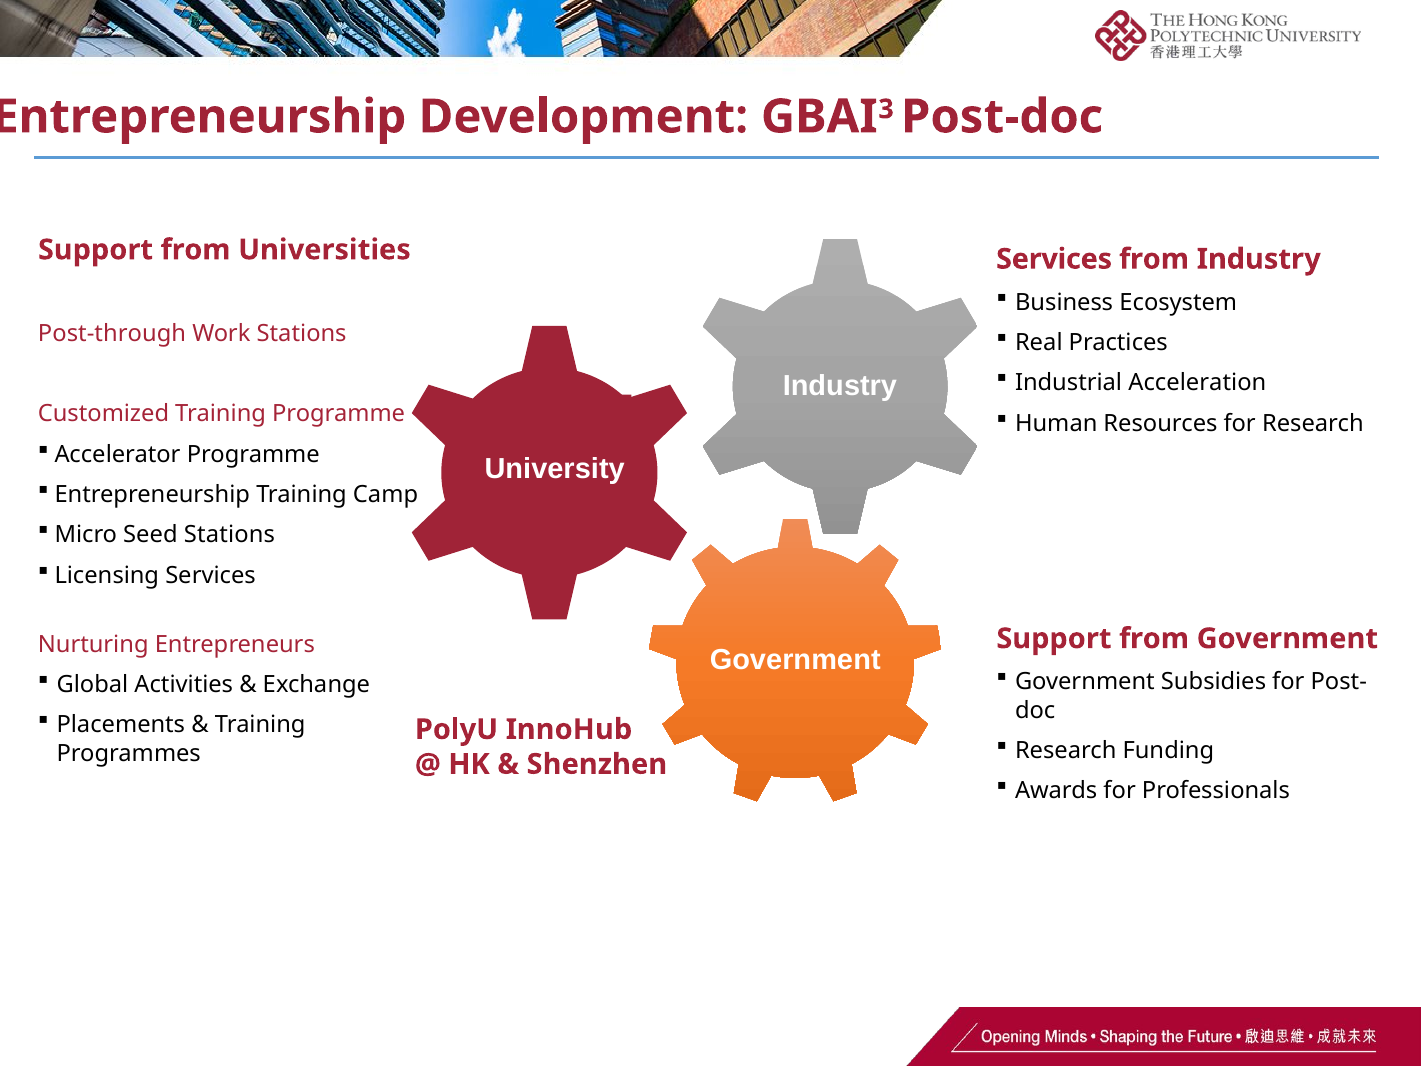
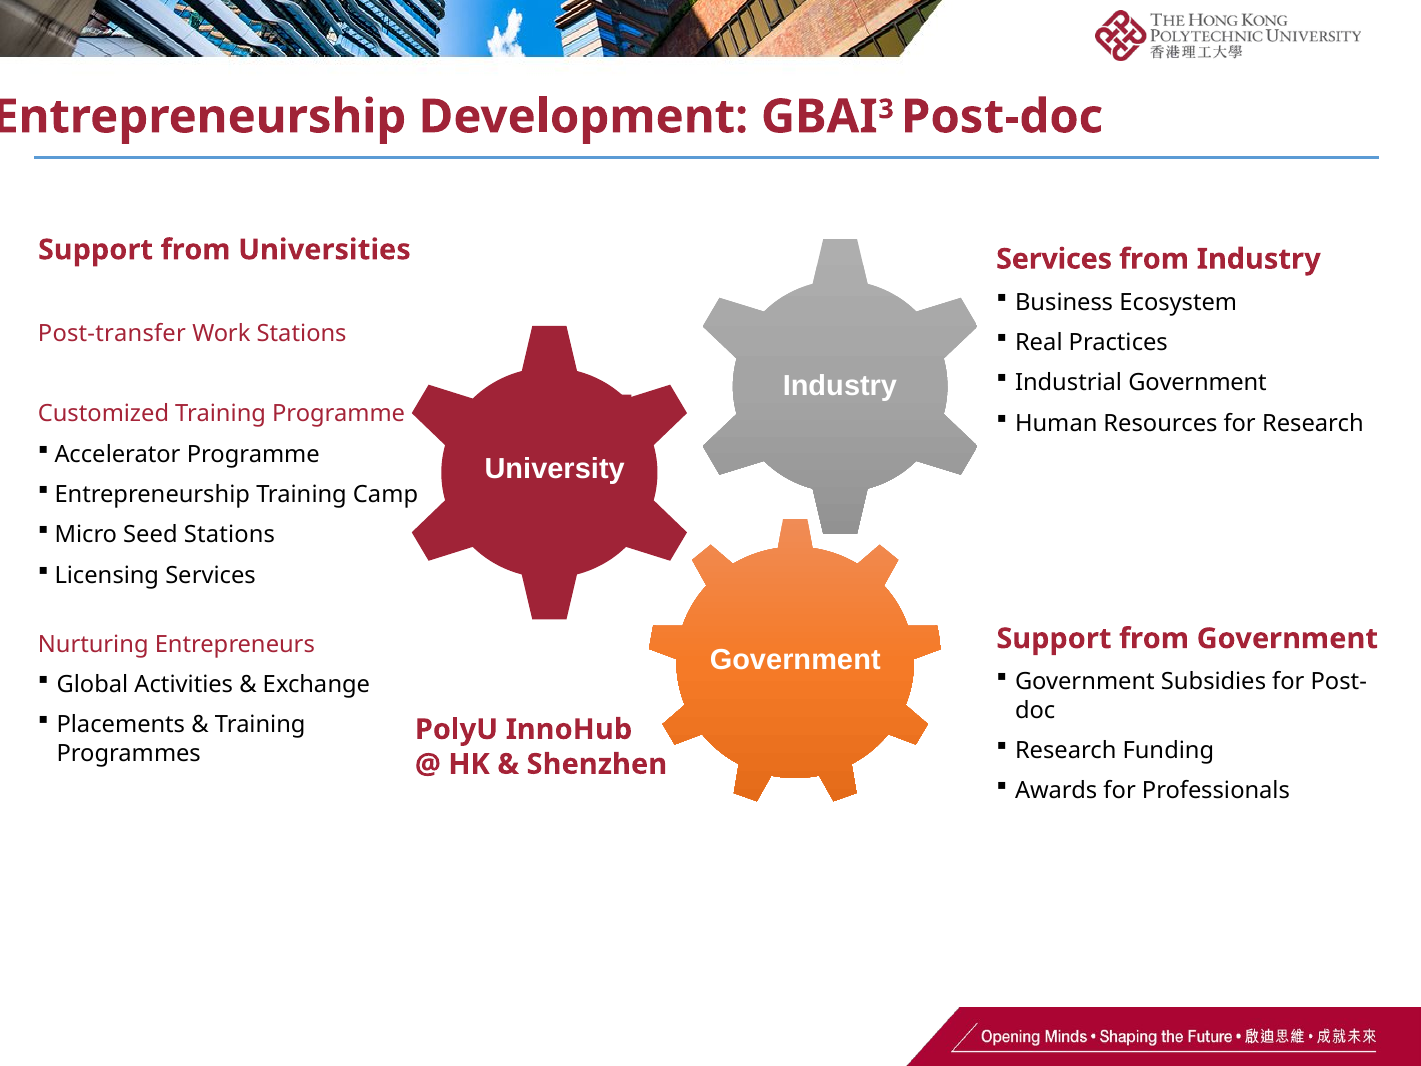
Post-through: Post-through -> Post-transfer
Industrial Acceleration: Acceleration -> Government
